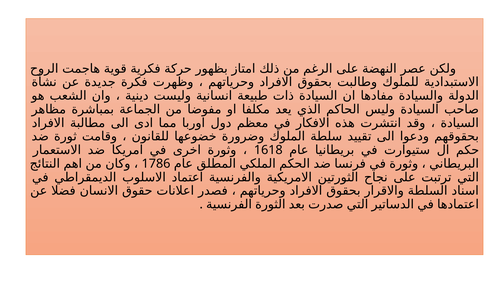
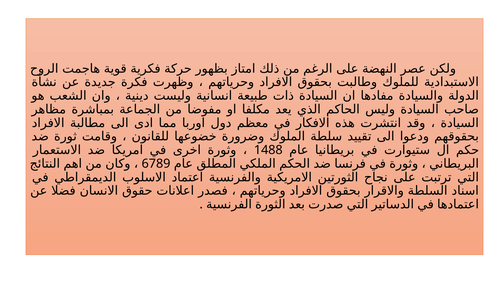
1618: 1618 -> 1488
1786: 1786 -> 6789
